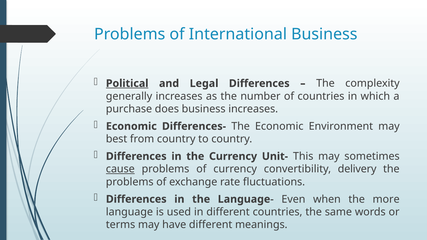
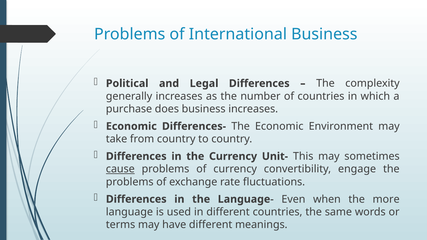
Political underline: present -> none
best: best -> take
delivery: delivery -> engage
